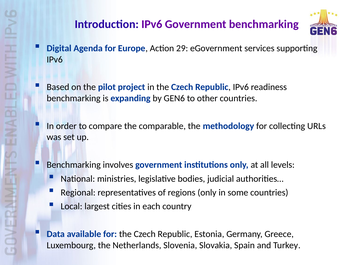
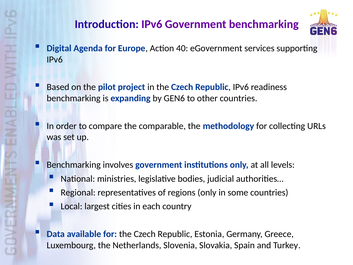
29: 29 -> 40
